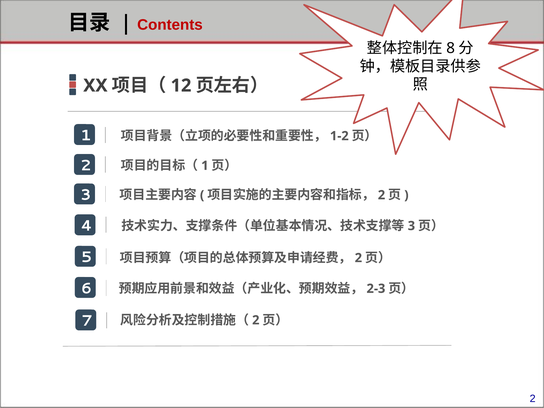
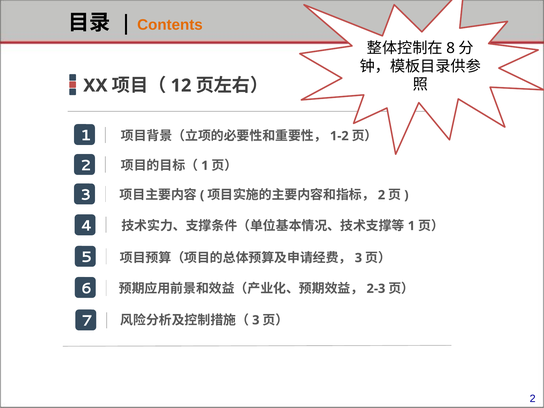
Contents colour: red -> orange
3 at (411, 226): 3 -> 1
2 at (358, 258): 2 -> 3
2 at (256, 320): 2 -> 3
